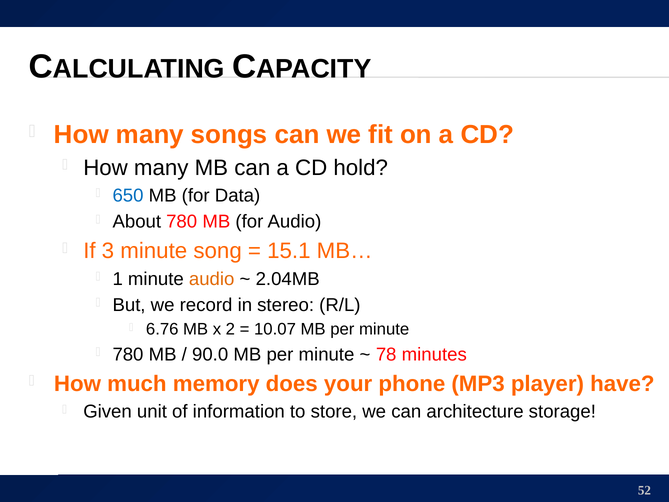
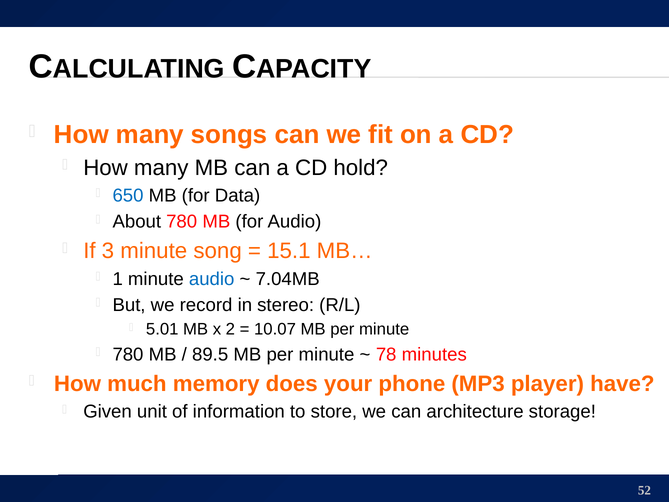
audio at (212, 279) colour: orange -> blue
2.04MB: 2.04MB -> 7.04MB
6.76: 6.76 -> 5.01
90.0: 90.0 -> 89.5
